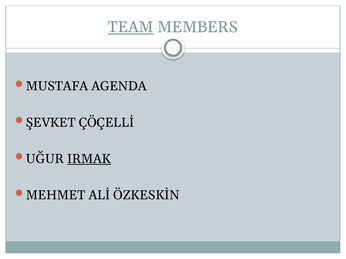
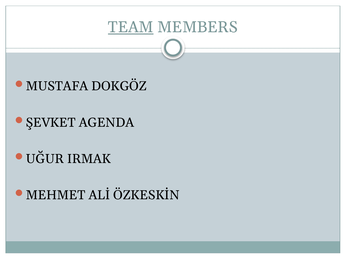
AGENDA: AGENDA -> DOKGÖZ
ÇÖÇELLİ: ÇÖÇELLİ -> AGENDA
IRMAK underline: present -> none
